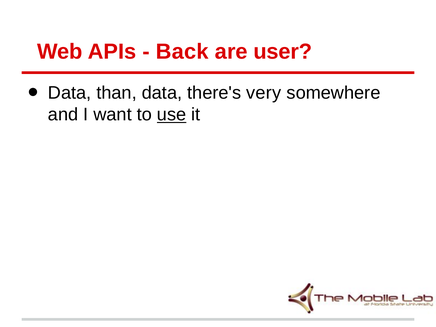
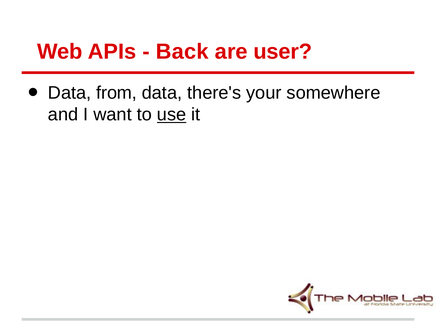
than: than -> from
very: very -> your
